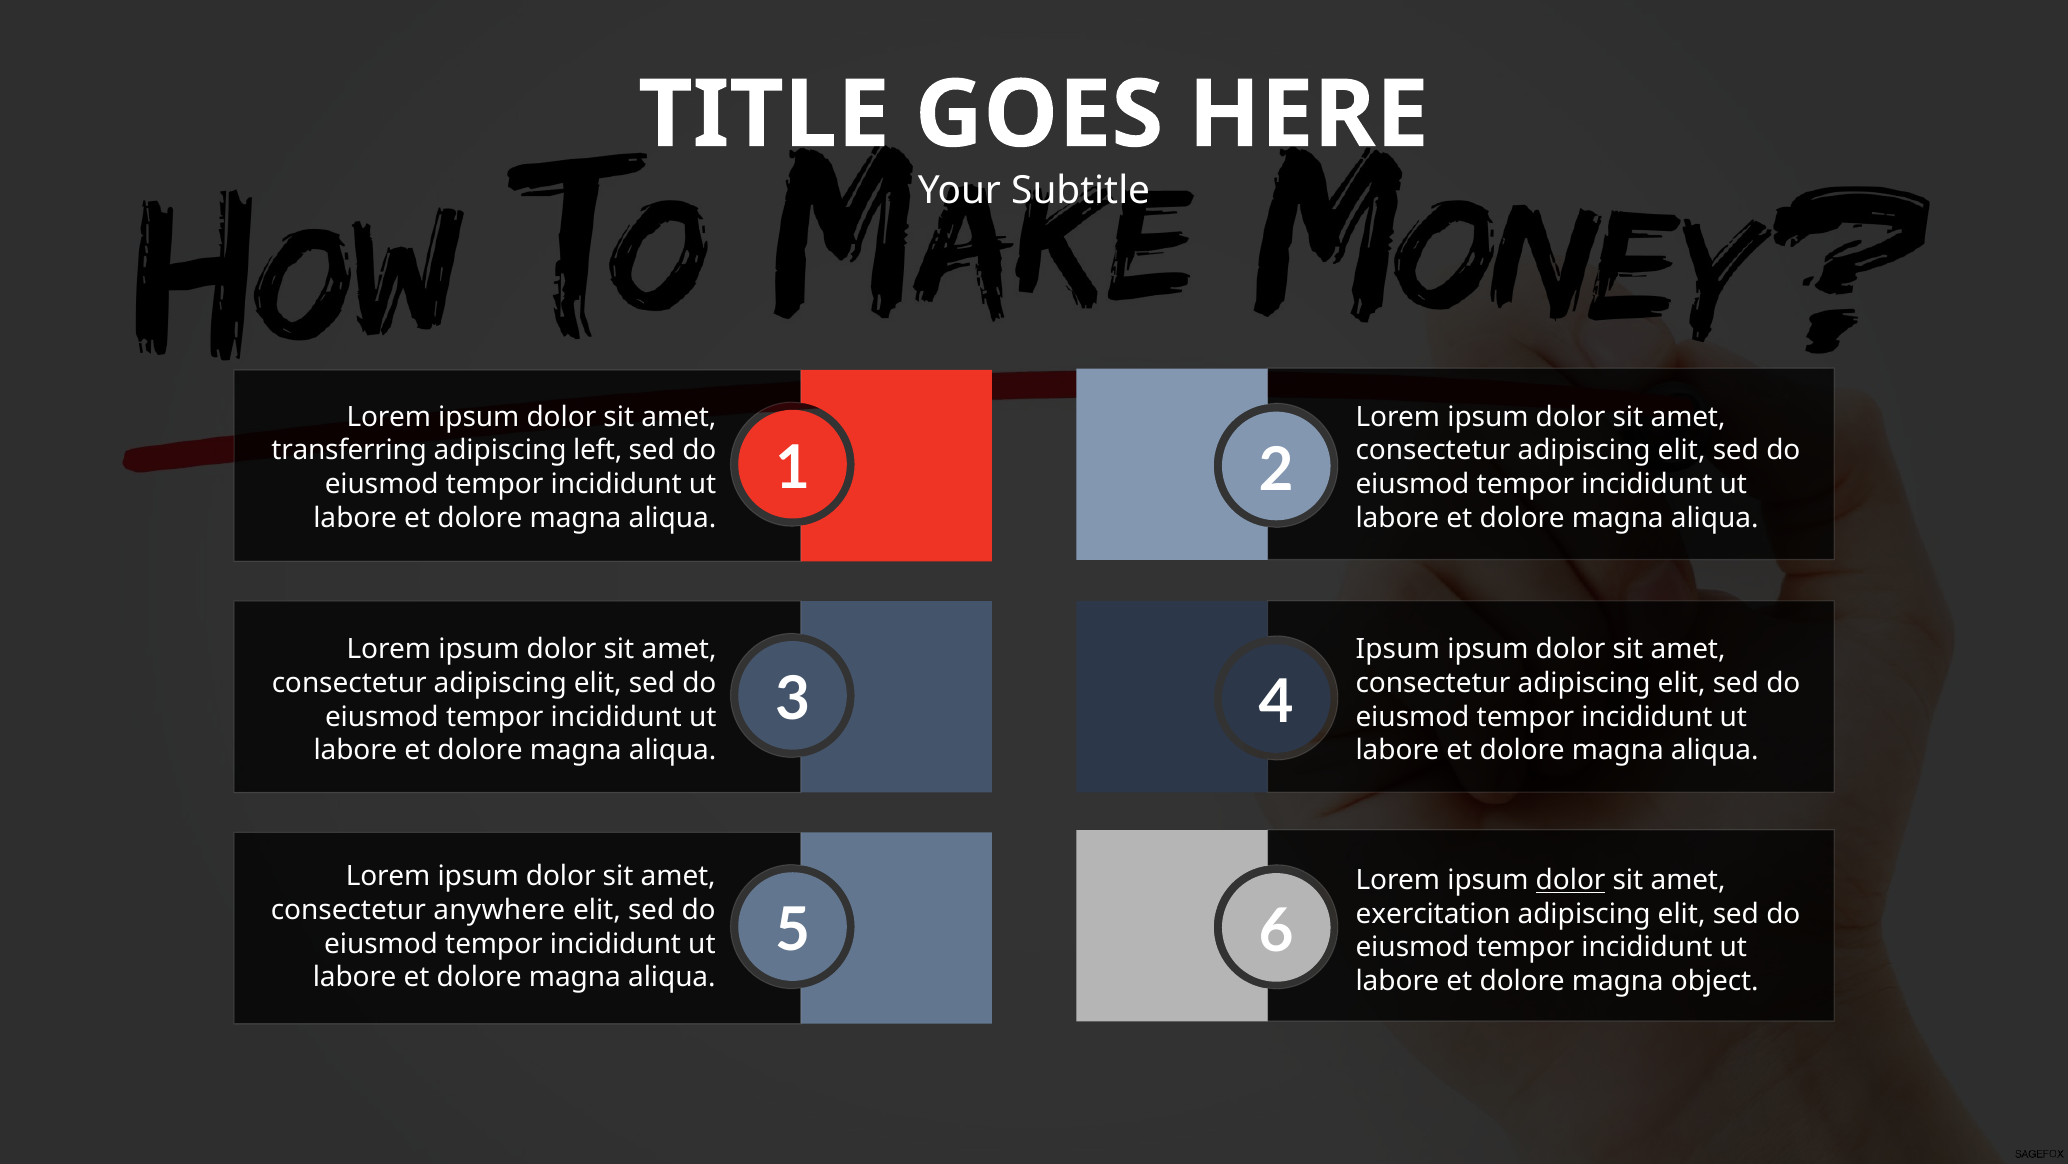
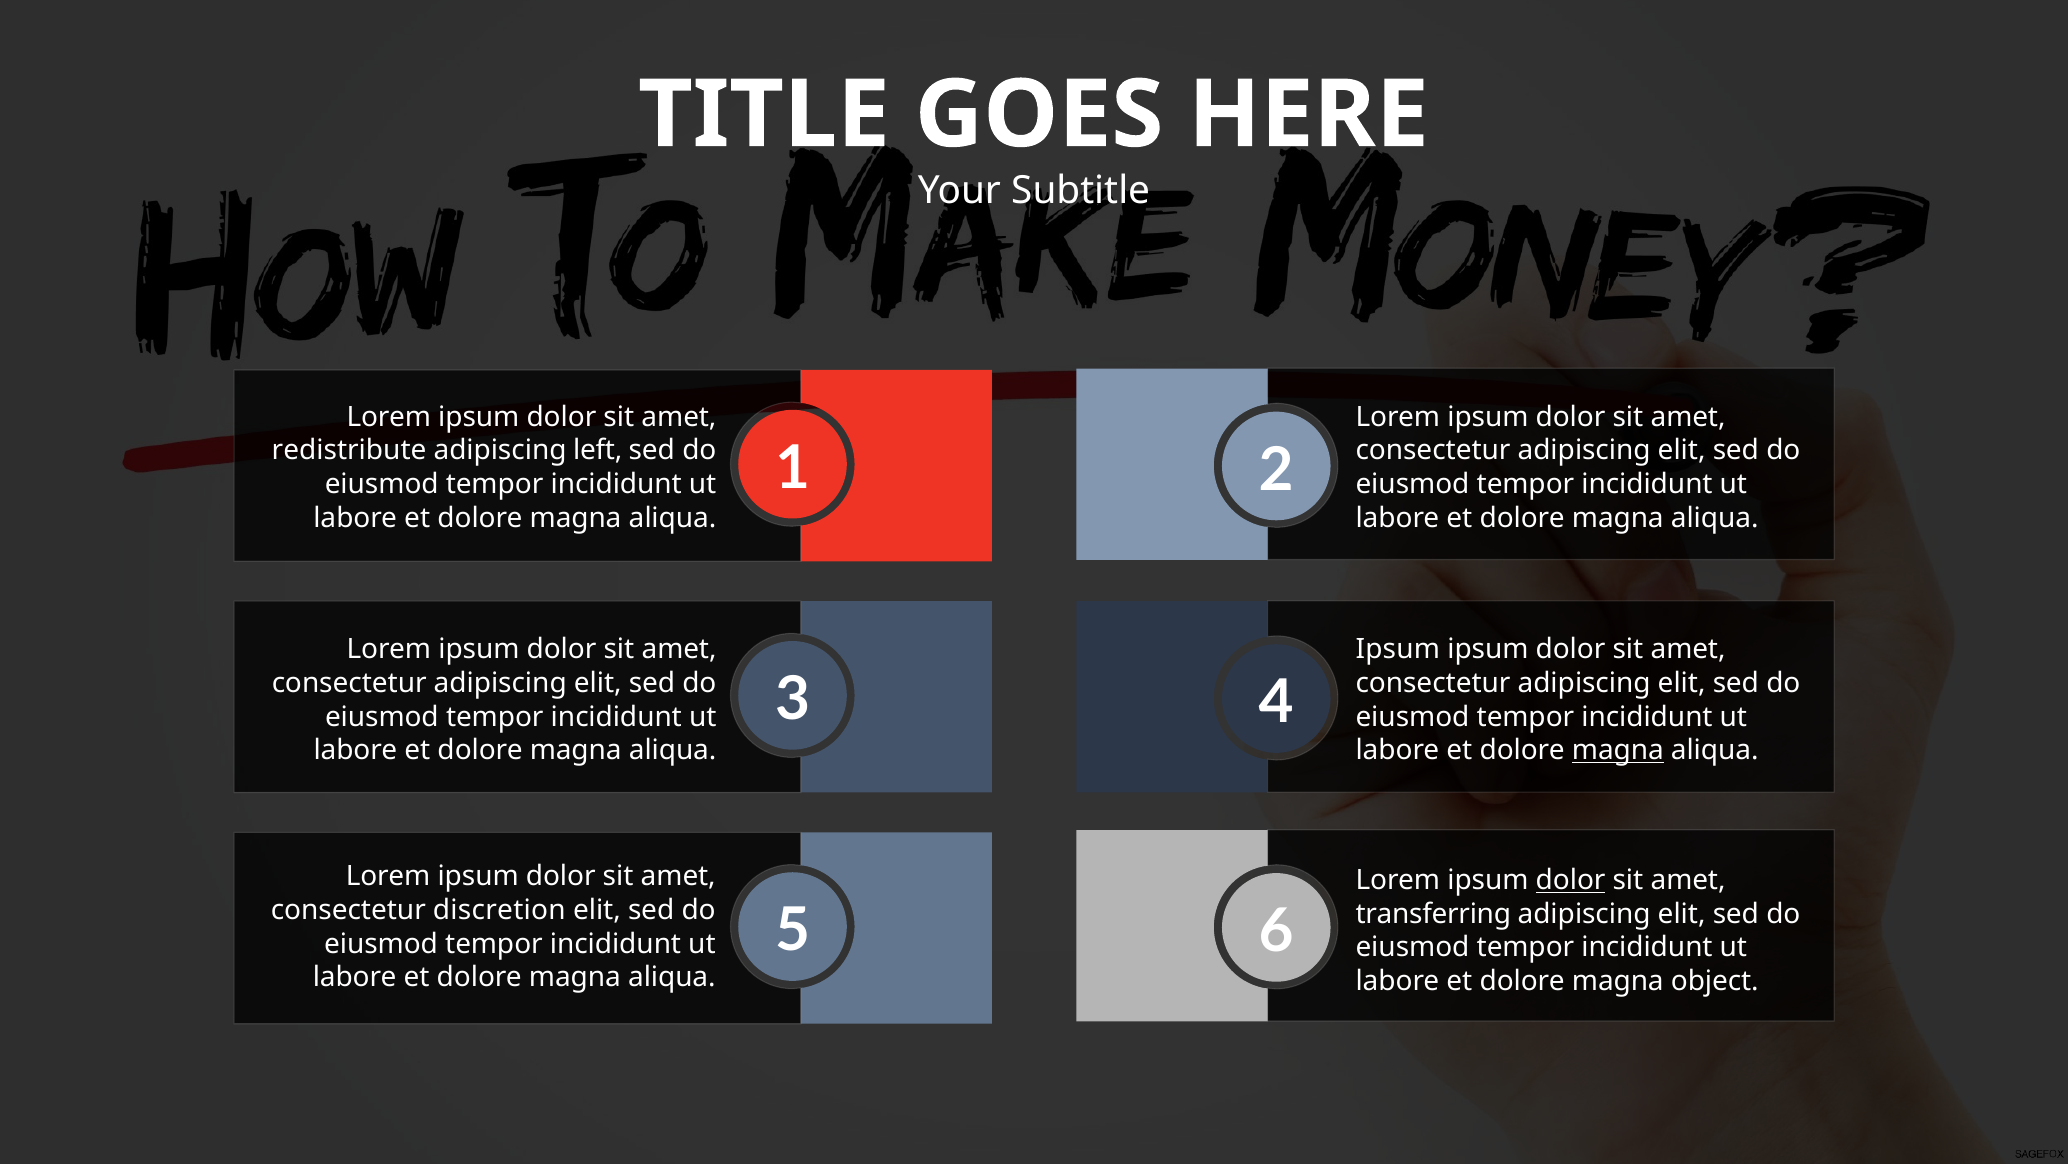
transferring: transferring -> redistribute
magna at (1618, 750) underline: none -> present
anywhere: anywhere -> discretion
exercitation: exercitation -> transferring
